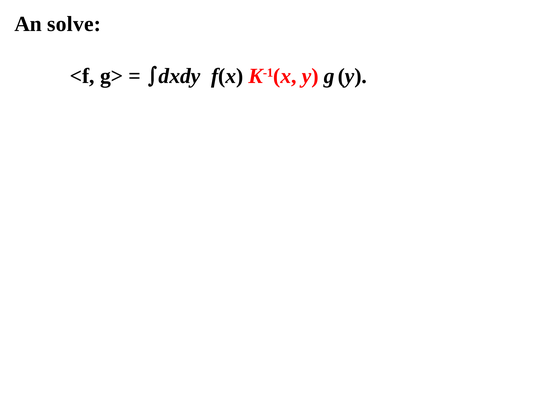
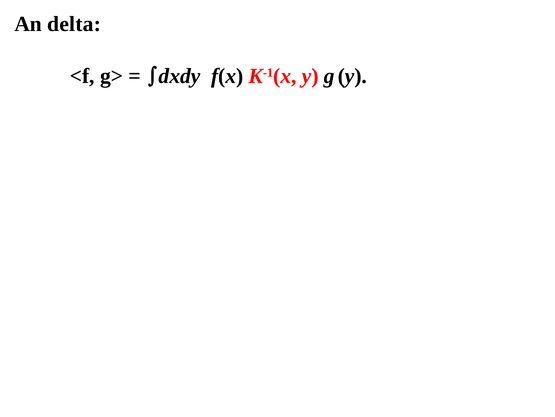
solve: solve -> delta
